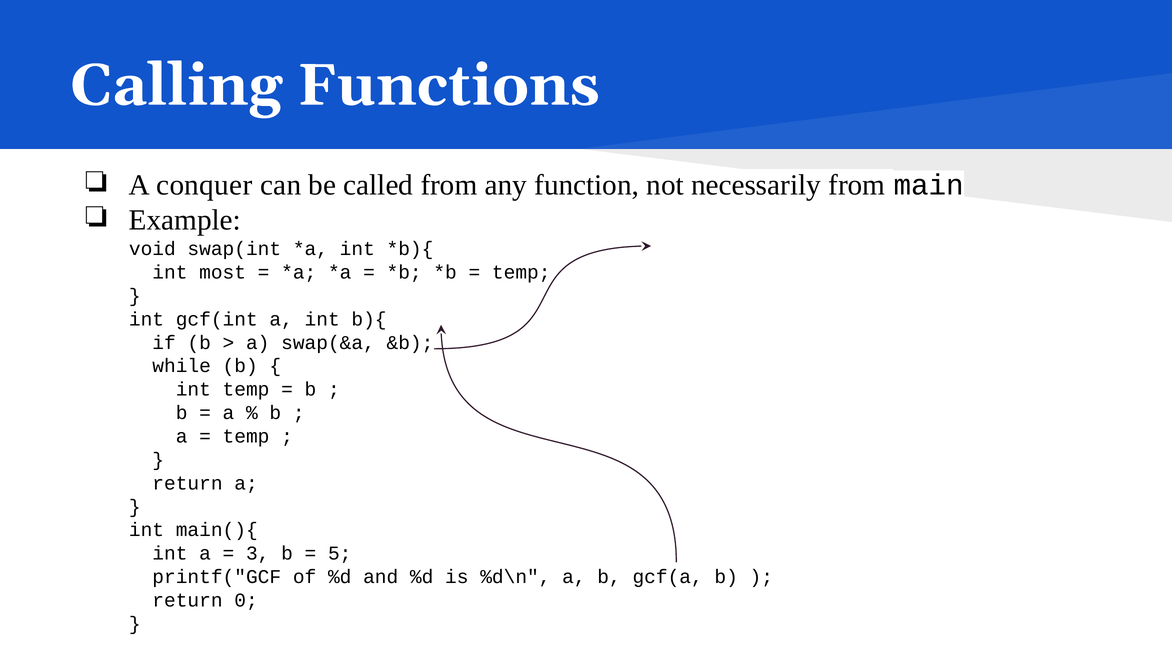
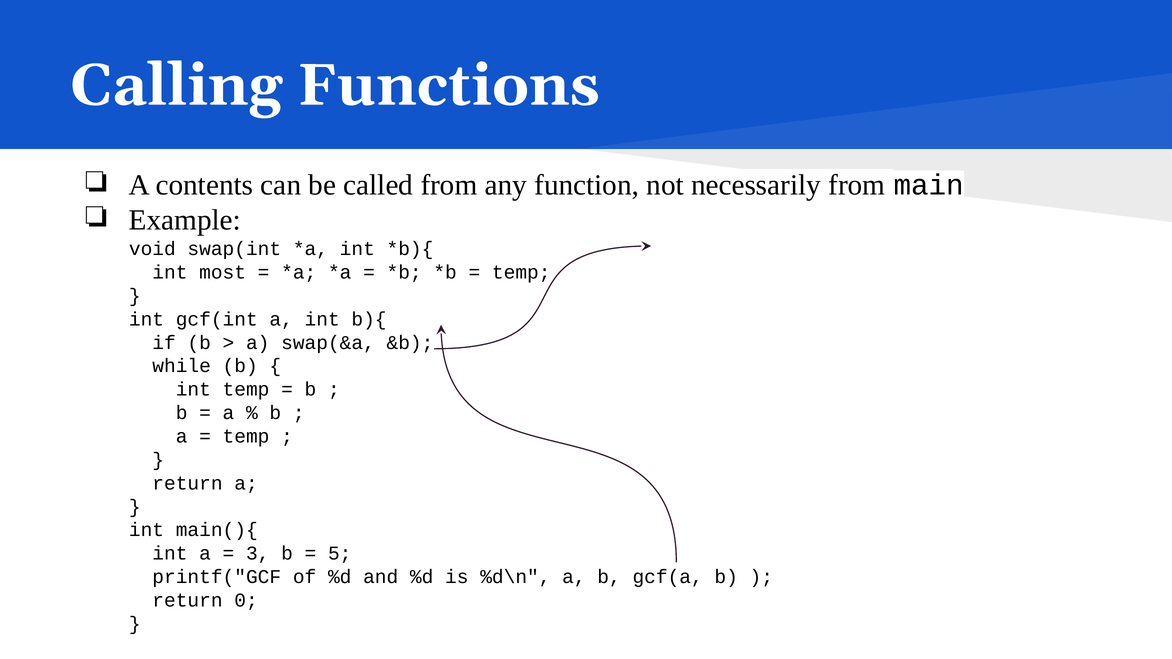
conquer: conquer -> contents
